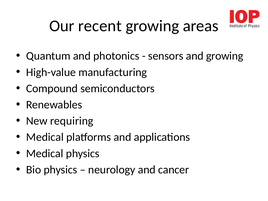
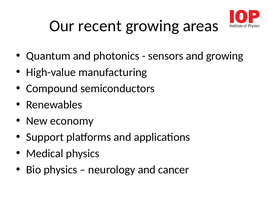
requiring: requiring -> economy
Medical at (45, 137): Medical -> Support
